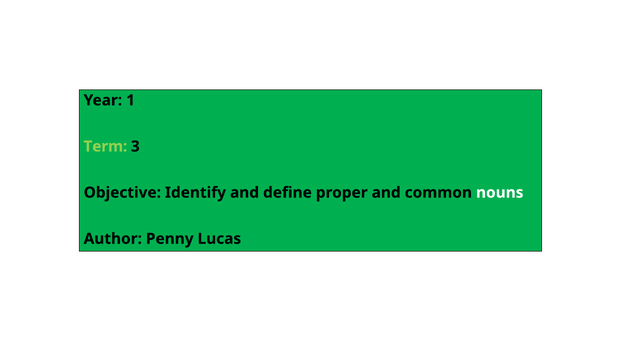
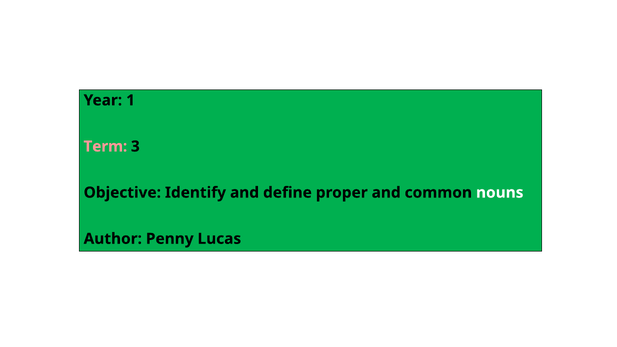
Term colour: light green -> pink
